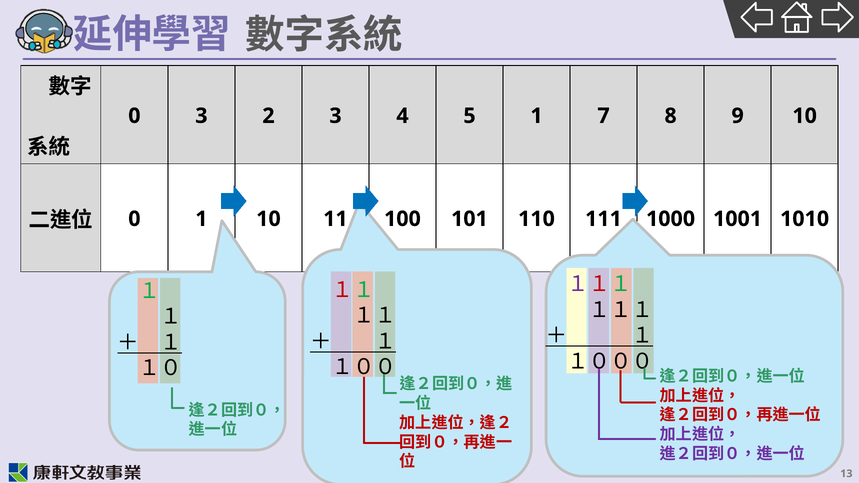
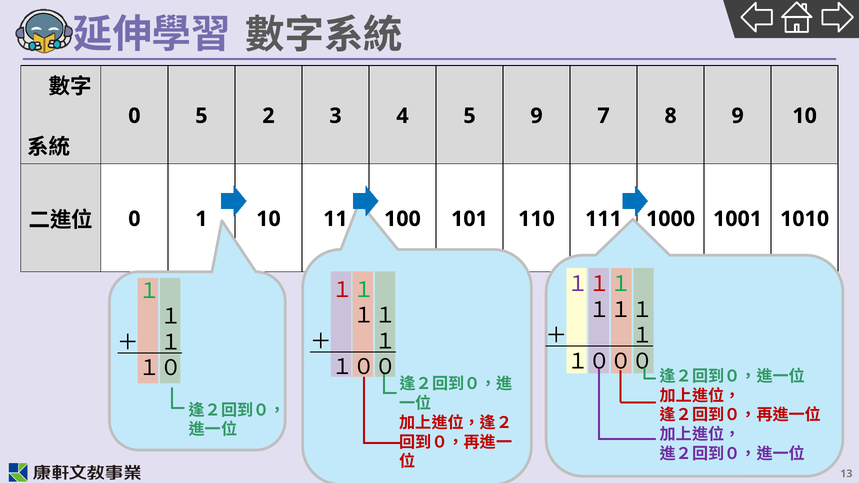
0 3: 3 -> 5
5 1: 1 -> 9
